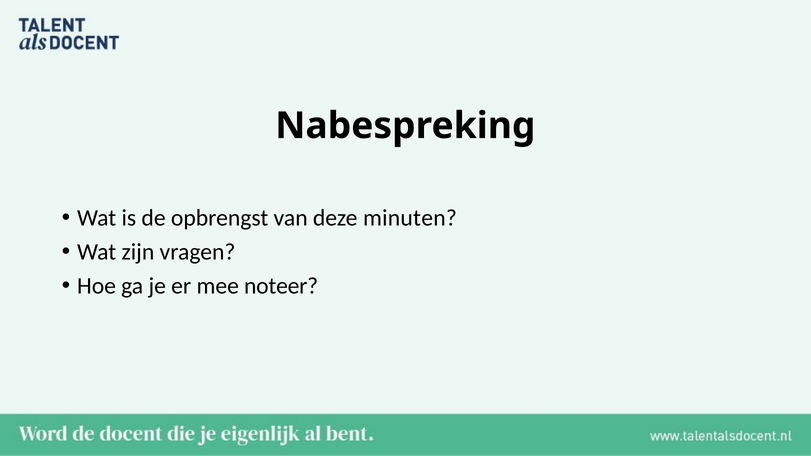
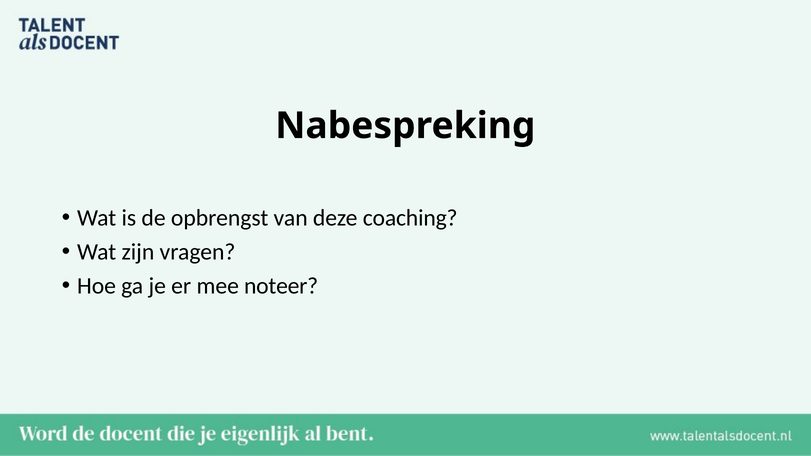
minuten: minuten -> coaching
